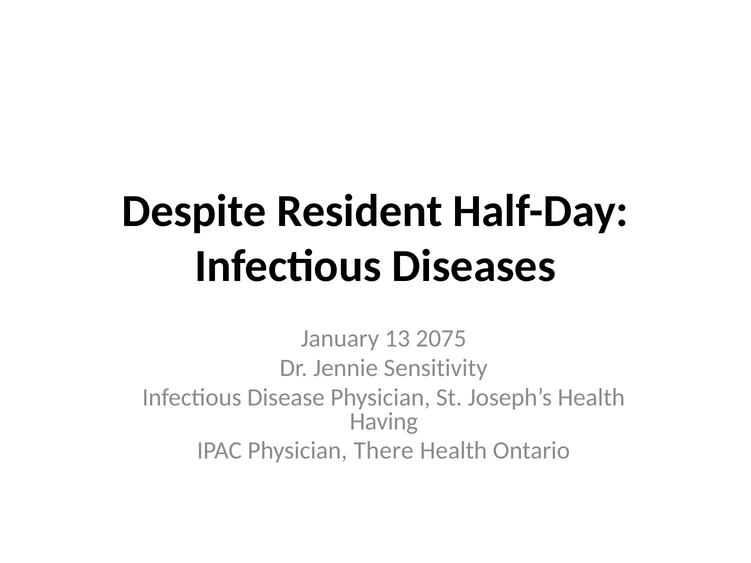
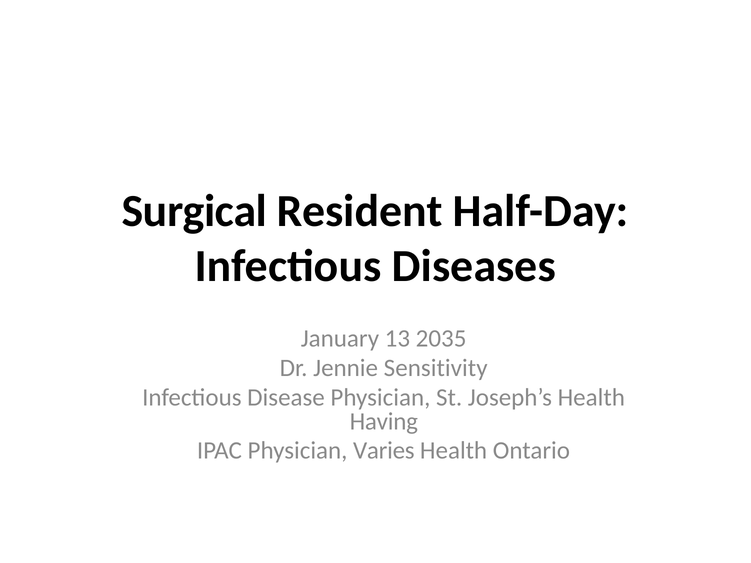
Despite: Despite -> Surgical
2075: 2075 -> 2035
There: There -> Varies
